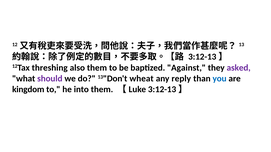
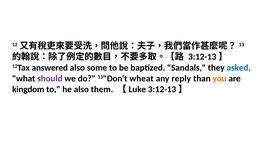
threshing: threshing -> answered
also them: them -> some
Against: Against -> Sandals
asked colour: purple -> blue
you colour: blue -> orange
he into: into -> also
